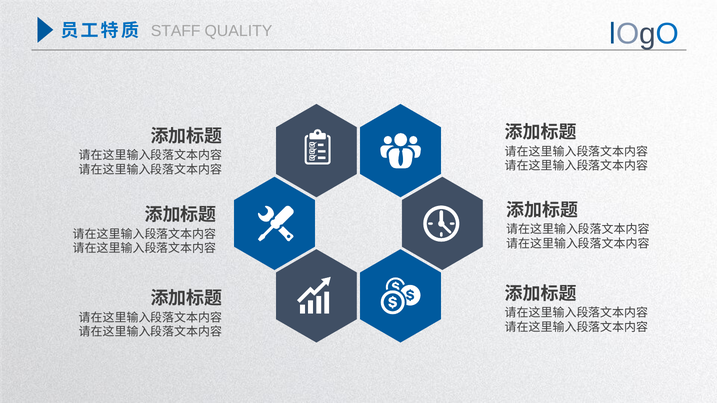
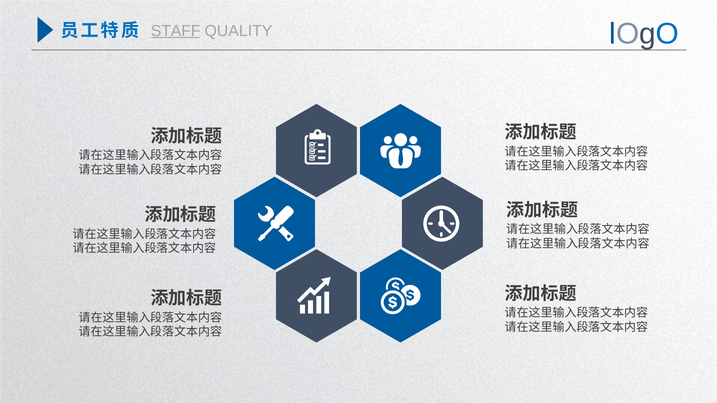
STAFF underline: none -> present
